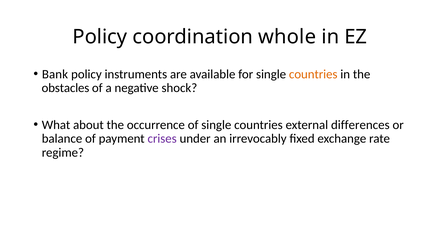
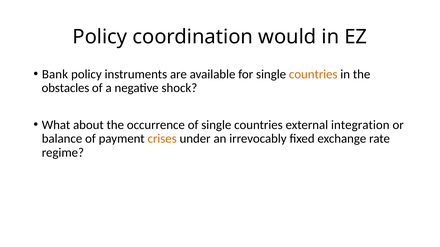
whole: whole -> would
differences: differences -> integration
crises colour: purple -> orange
